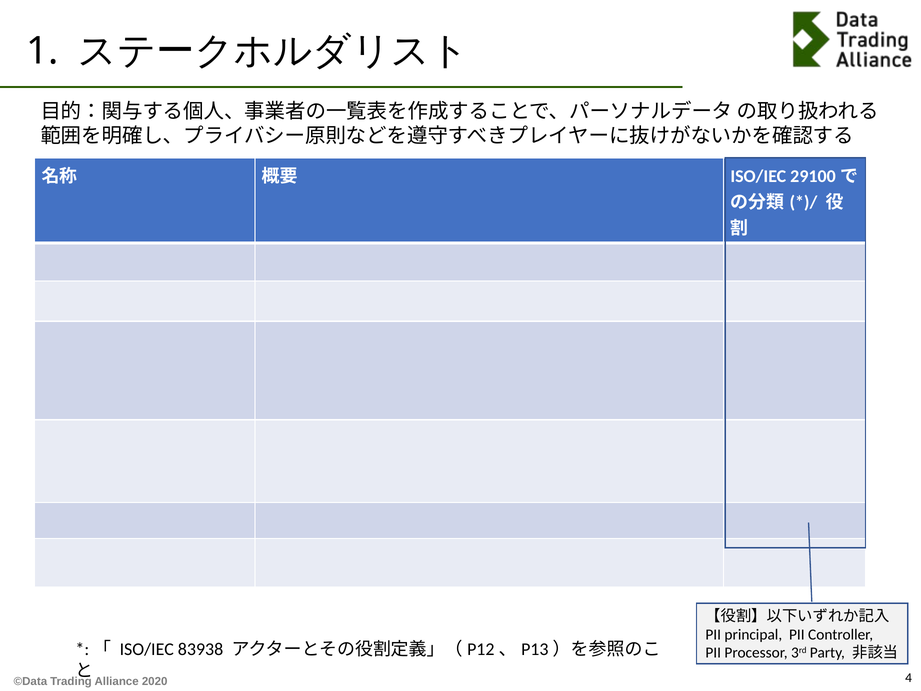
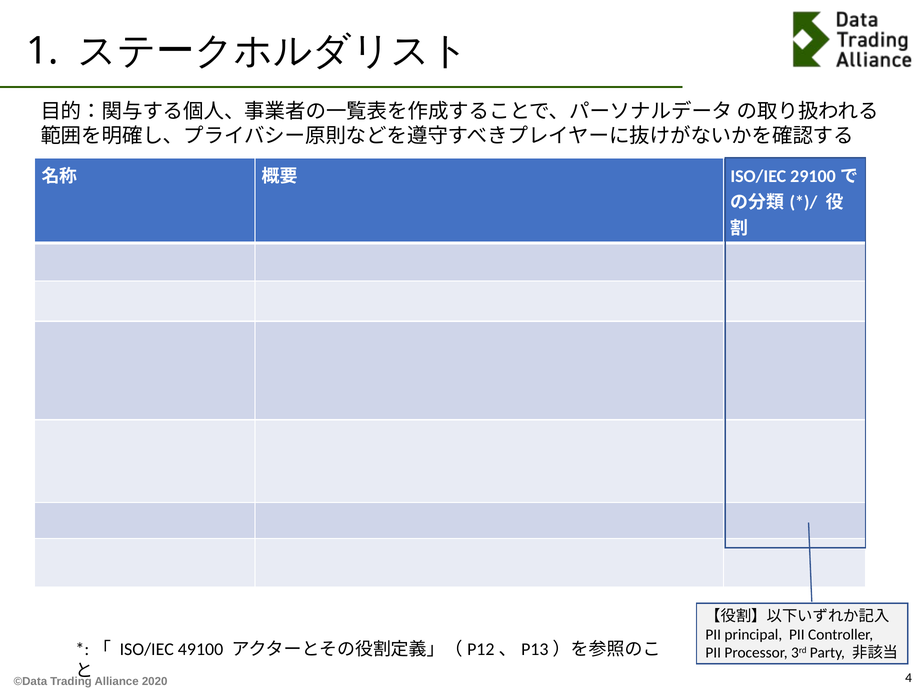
83938: 83938 -> 49100
